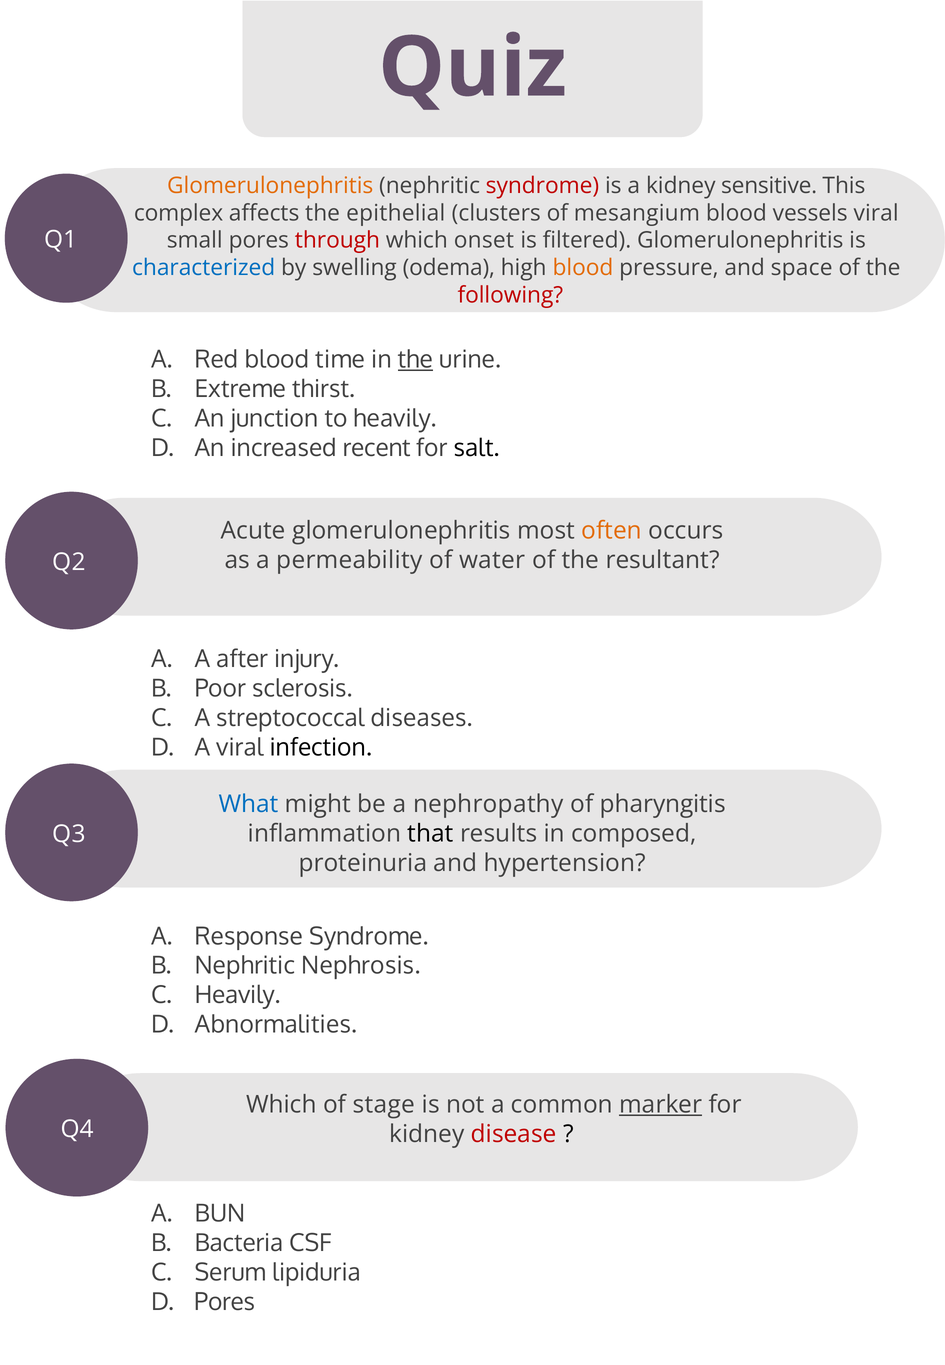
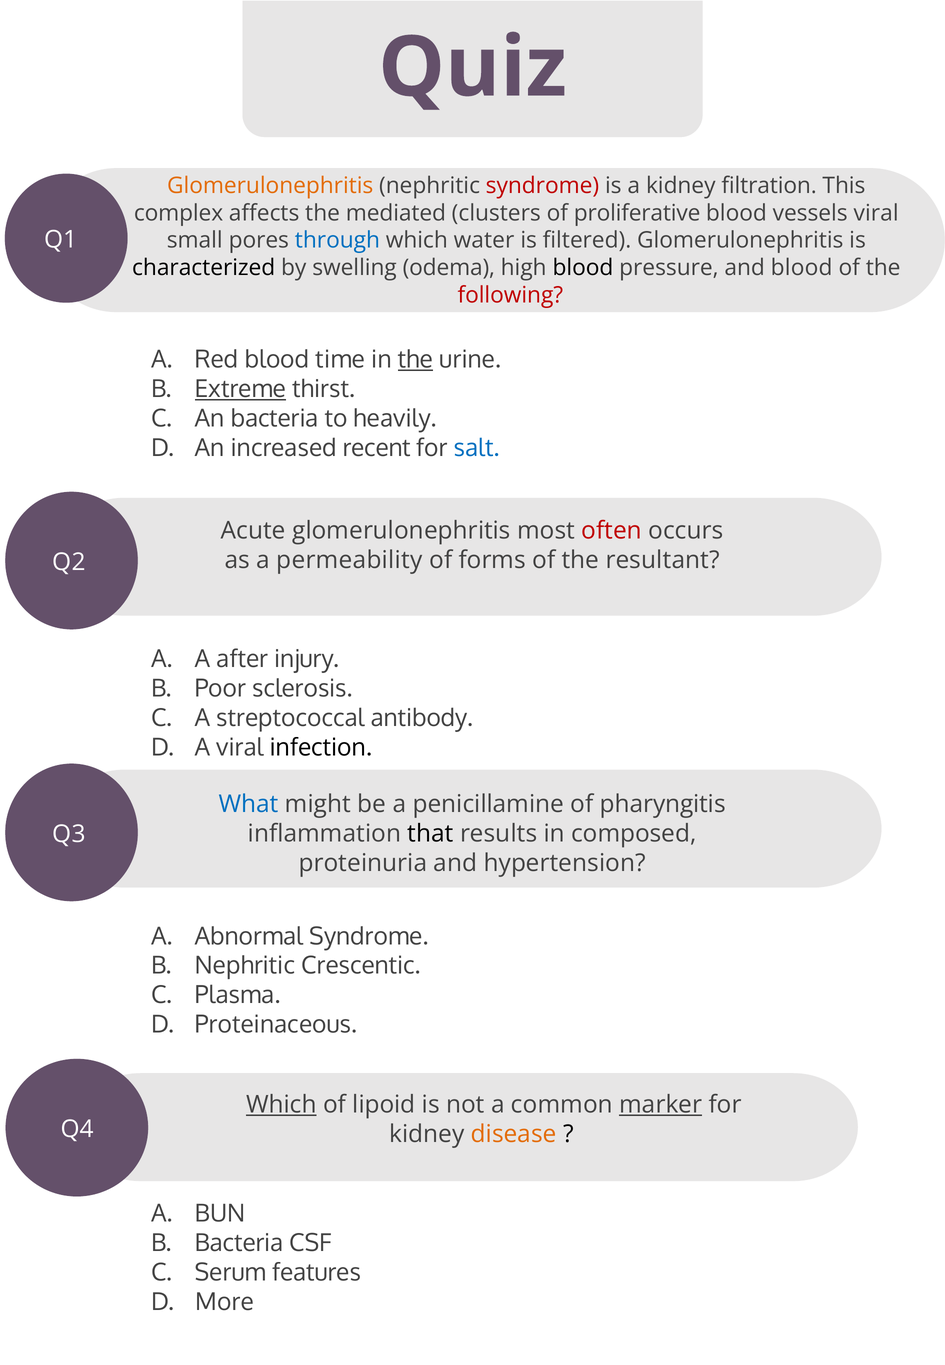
sensitive: sensitive -> filtration
epithelial: epithelial -> mediated
mesangium: mesangium -> proliferative
through colour: red -> blue
onset: onset -> water
characterized colour: blue -> black
blood at (583, 268) colour: orange -> black
and space: space -> blood
Extreme underline: none -> present
An junction: junction -> bacteria
salt colour: black -> blue
often colour: orange -> red
water: water -> forms
diseases: diseases -> antibody
nephropathy: nephropathy -> penicillamine
Response: Response -> Abnormal
Nephrosis: Nephrosis -> Crescentic
Heavily at (238, 995): Heavily -> Plasma
Abnormalities: Abnormalities -> Proteinaceous
Which at (281, 1104) underline: none -> present
stage: stage -> lipoid
disease colour: red -> orange
lipiduria: lipiduria -> features
Pores at (225, 1302): Pores -> More
